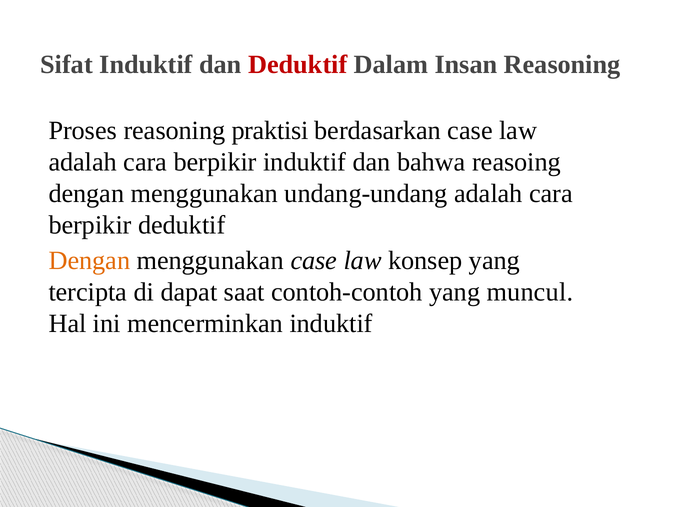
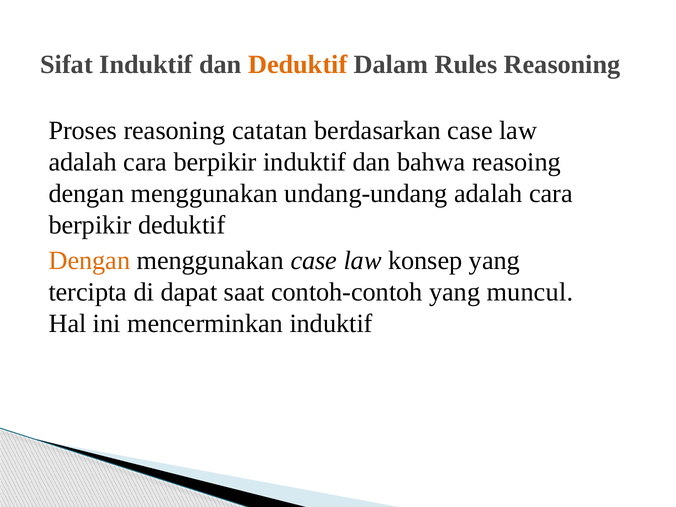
Deduktif at (298, 64) colour: red -> orange
Insan: Insan -> Rules
praktisi: praktisi -> catatan
